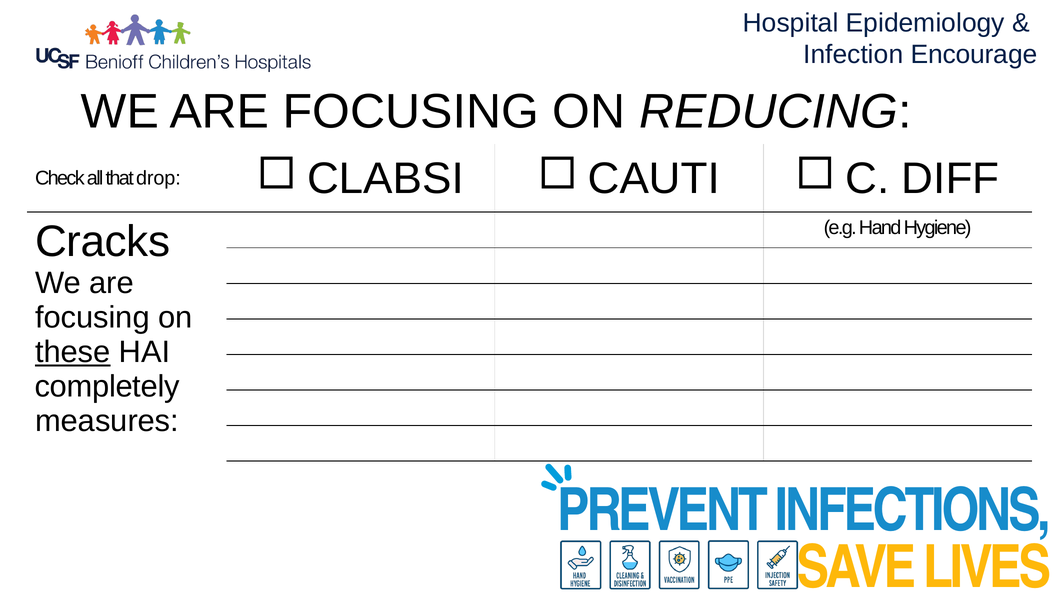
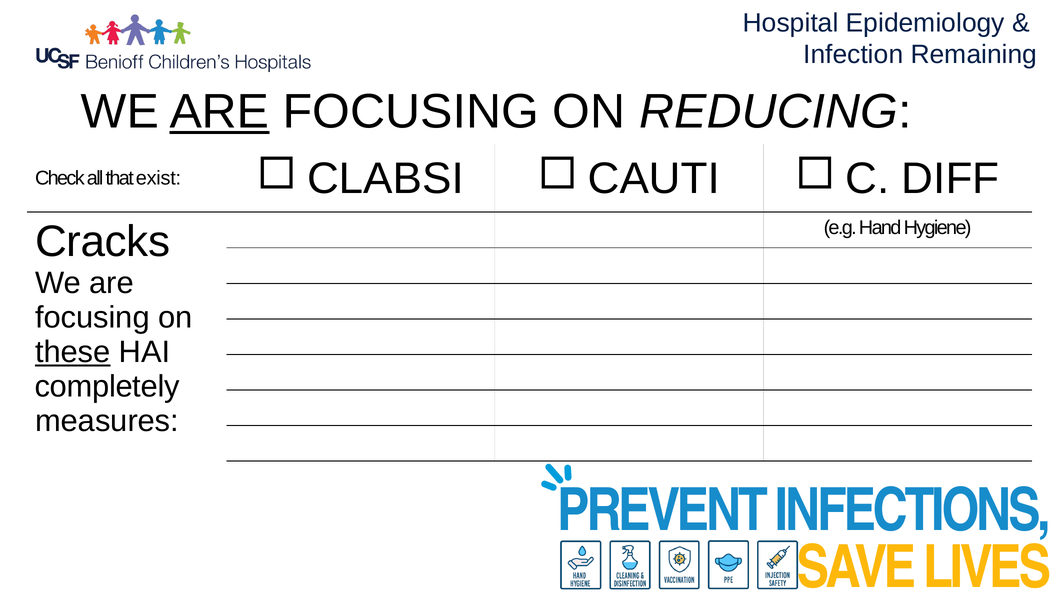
Encourage: Encourage -> Remaining
ARE at (219, 112) underline: none -> present
drop: drop -> exist
